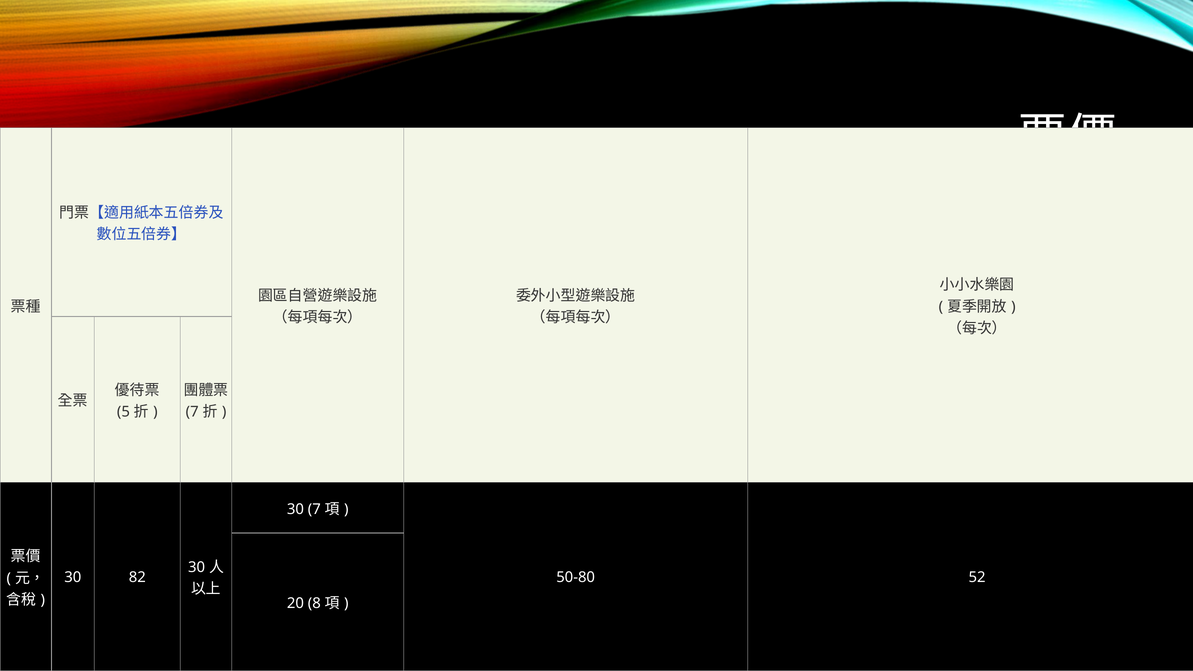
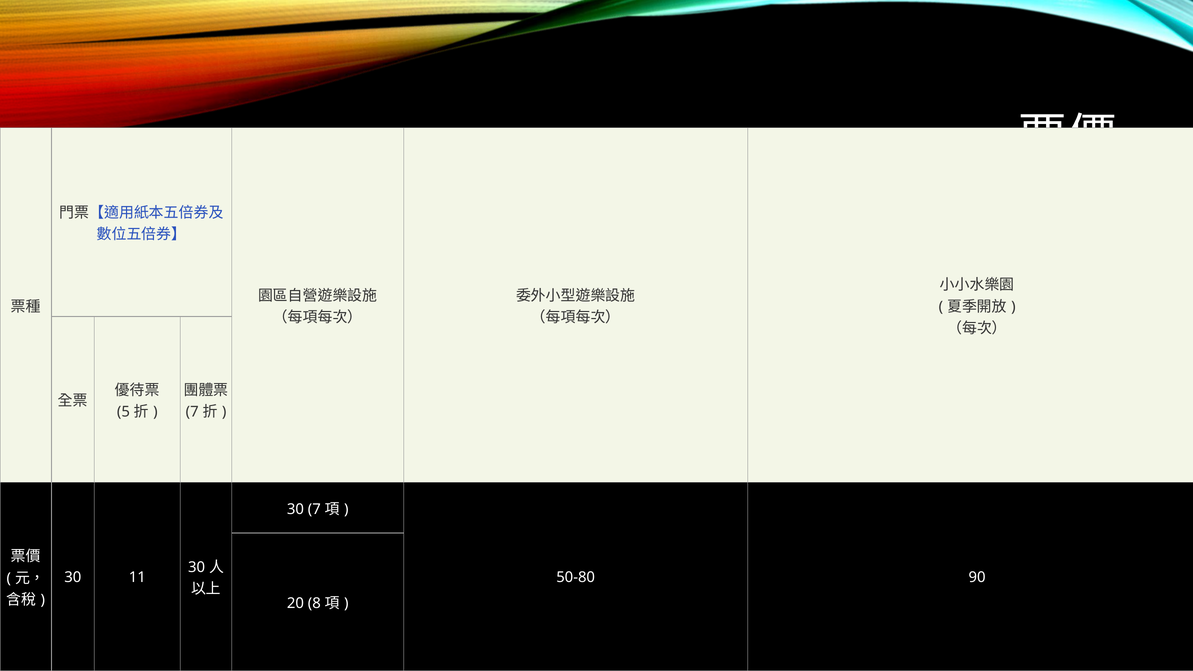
82: 82 -> 11
52: 52 -> 90
